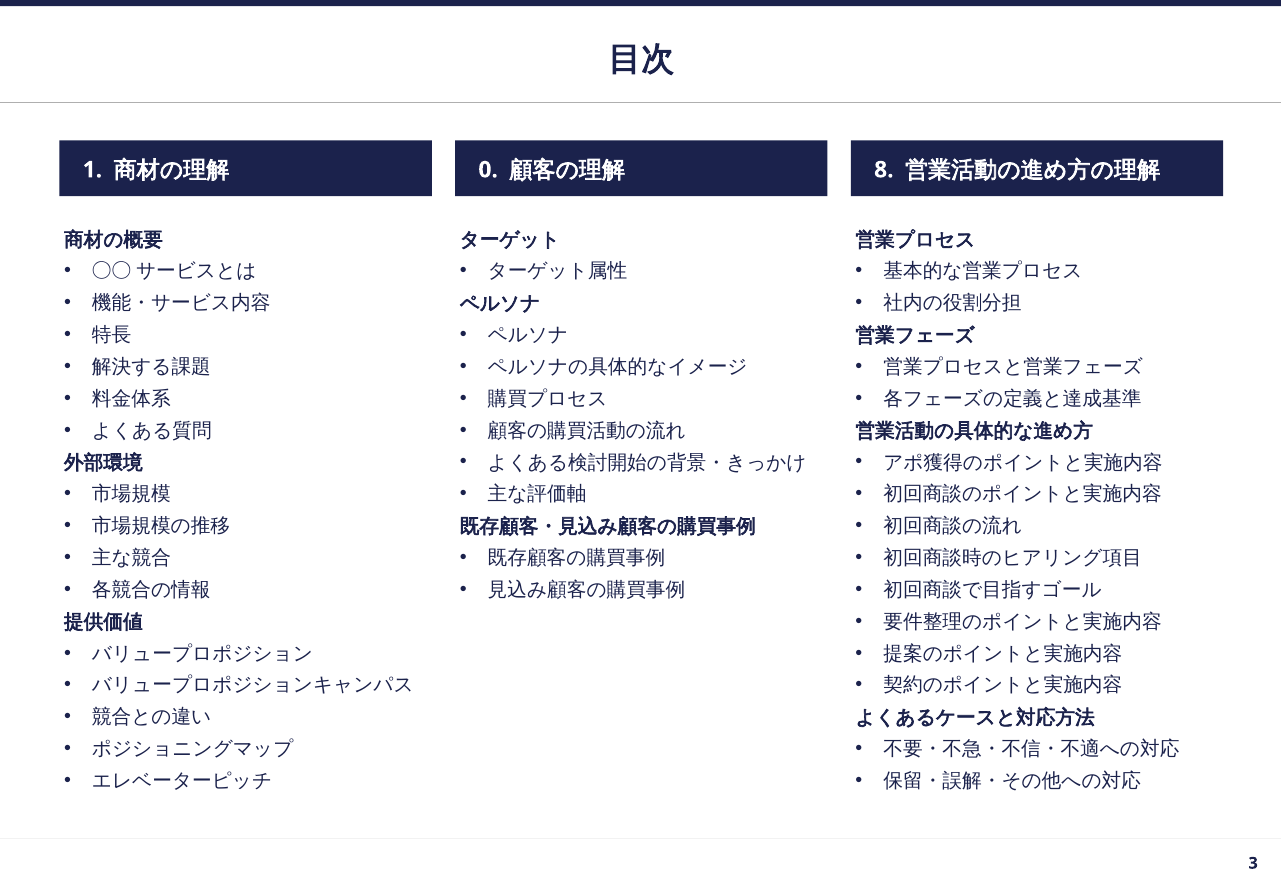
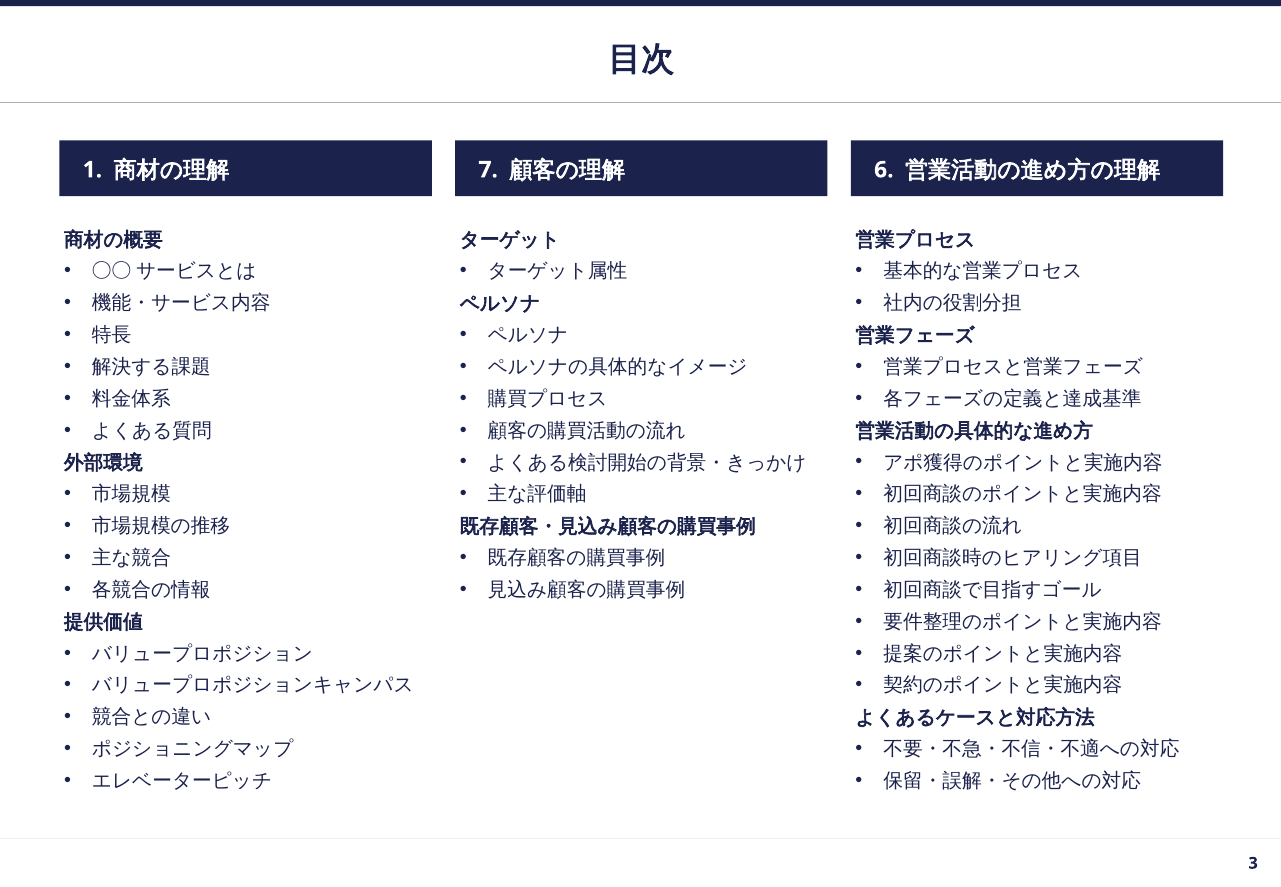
0: 0 -> 7
8: 8 -> 6
